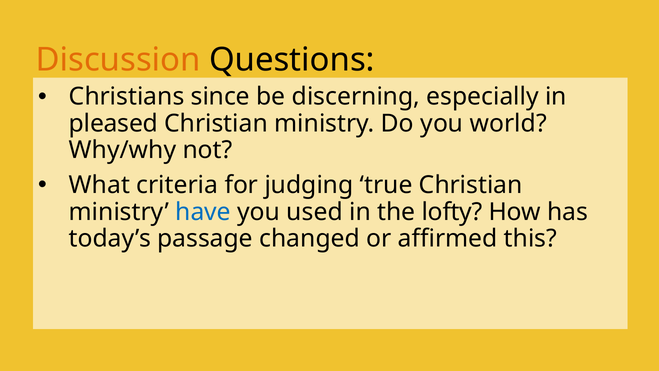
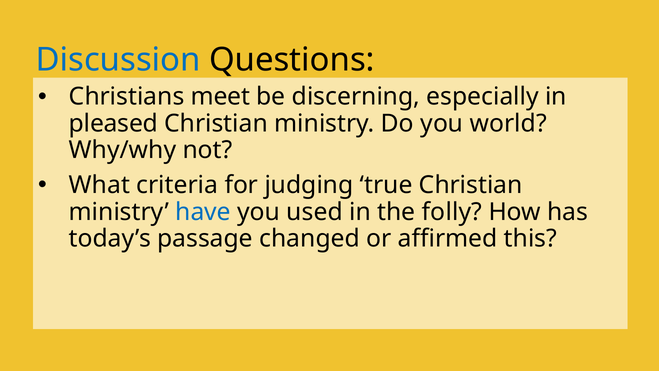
Discussion colour: orange -> blue
since: since -> meet
lofty: lofty -> folly
